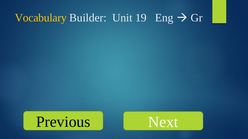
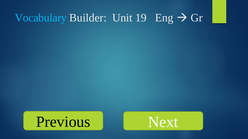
Vocabulary colour: yellow -> light blue
